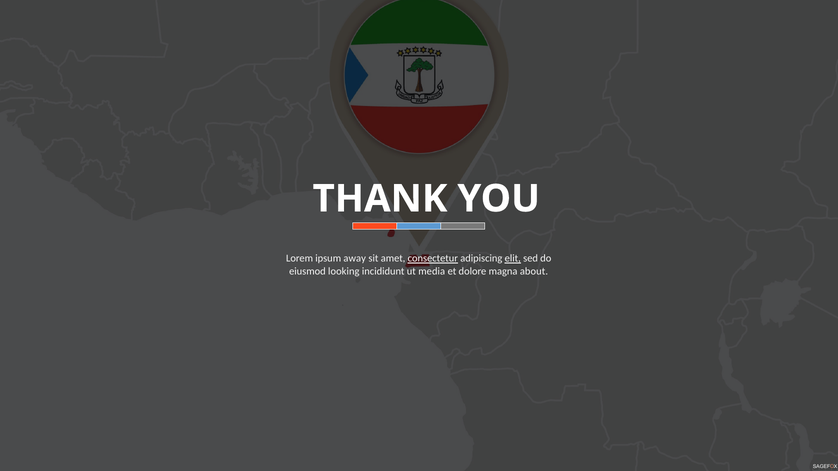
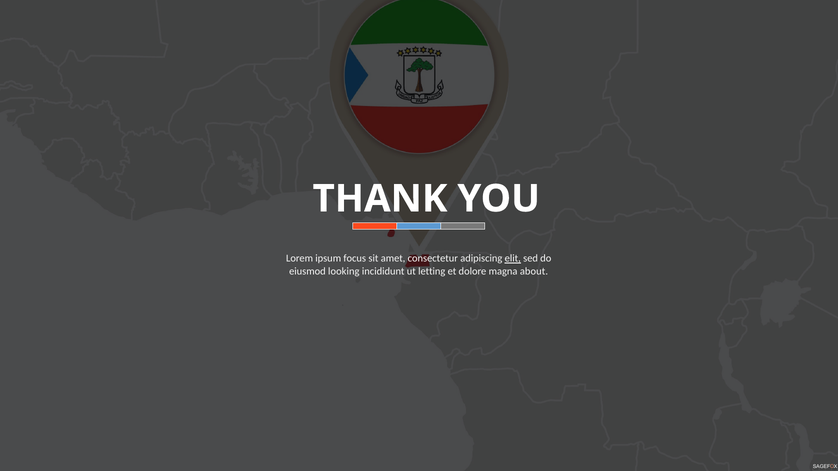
away: away -> focus
consectetur underline: present -> none
media: media -> letting
